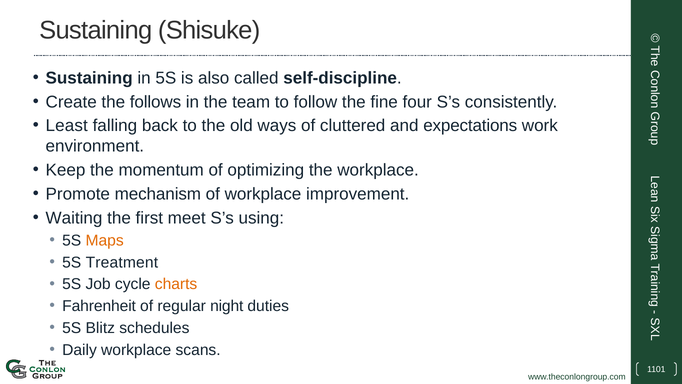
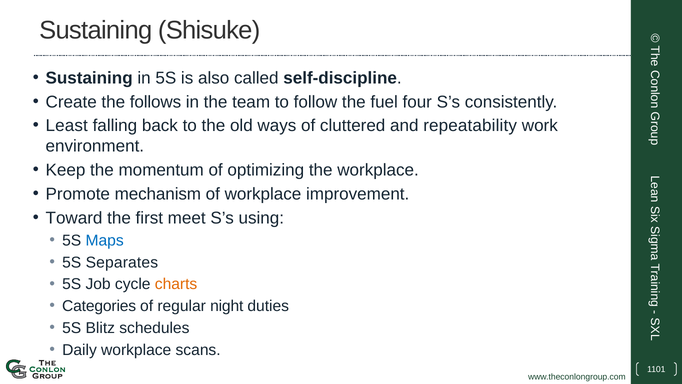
fine: fine -> fuel
expectations: expectations -> repeatability
Waiting: Waiting -> Toward
Maps colour: orange -> blue
Treatment: Treatment -> Separates
Fahrenheit: Fahrenheit -> Categories
